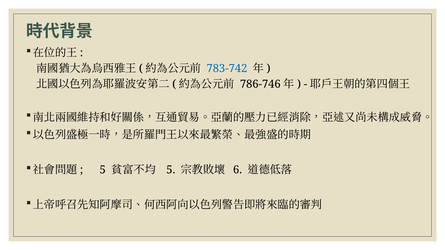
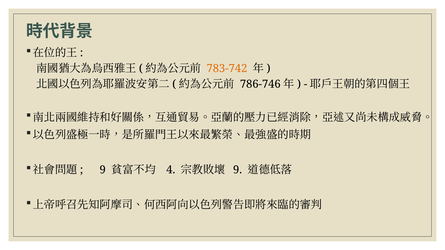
783-742 colour: blue -> orange
5 at (103, 170): 5 -> 9
5 at (171, 170): 5 -> 4
6 at (238, 170): 6 -> 9
